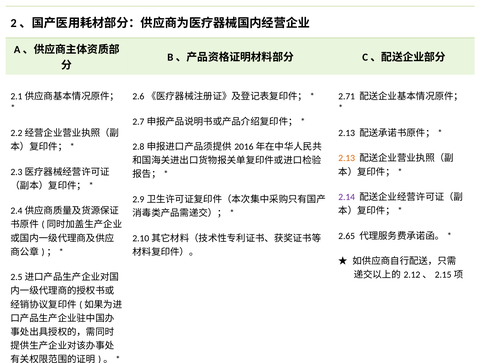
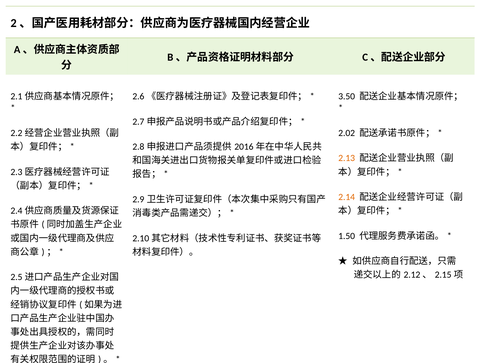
2.71: 2.71 -> 3.50
2.13 at (347, 133): 2.13 -> 2.02
2.14 colour: purple -> orange
2.65: 2.65 -> 1.50
